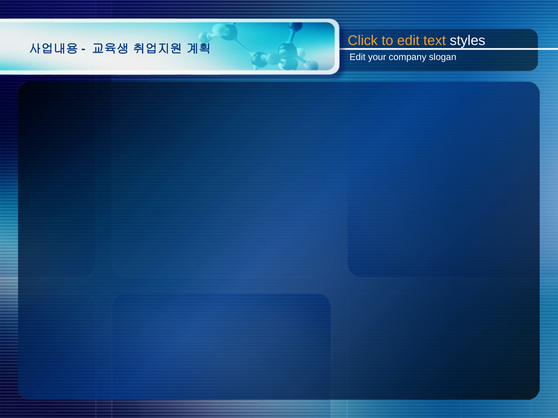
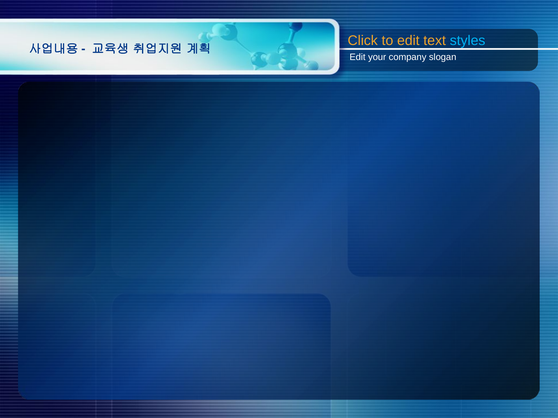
styles colour: white -> light blue
